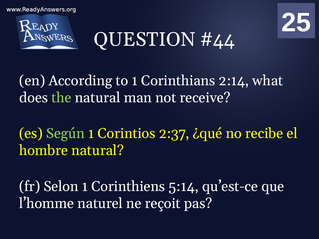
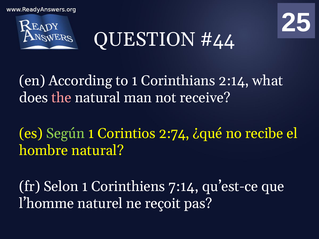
the colour: light green -> pink
2:37: 2:37 -> 2:74
5:14: 5:14 -> 7:14
